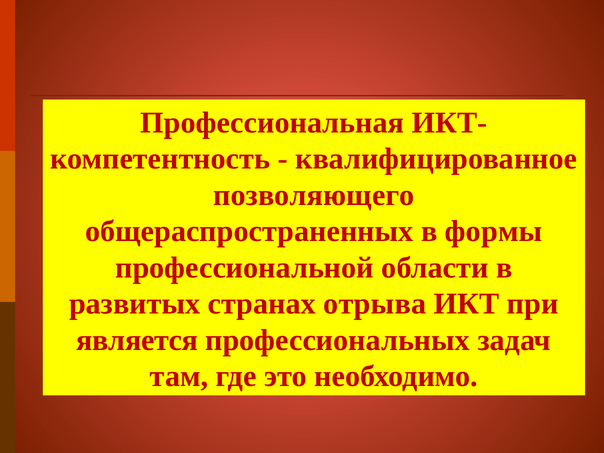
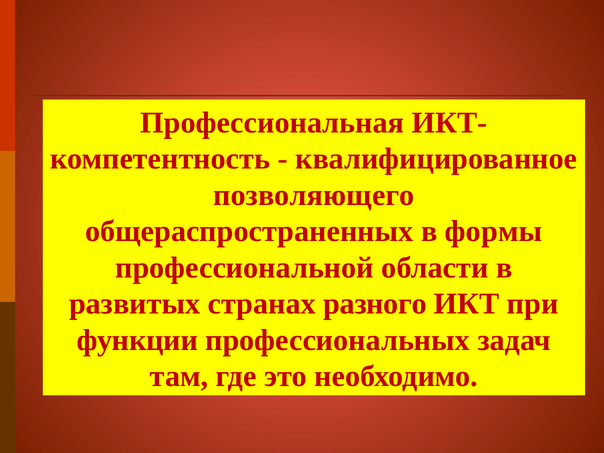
отрыва: отрыва -> разного
является: является -> функции
